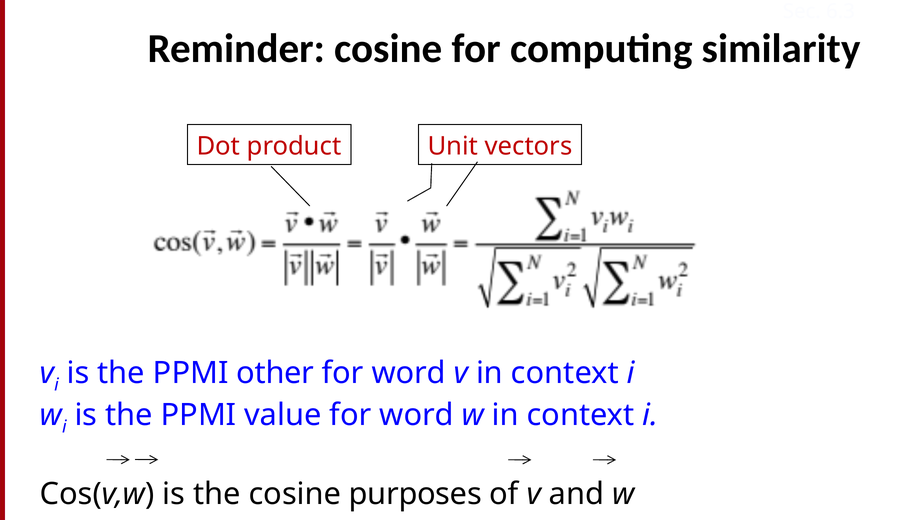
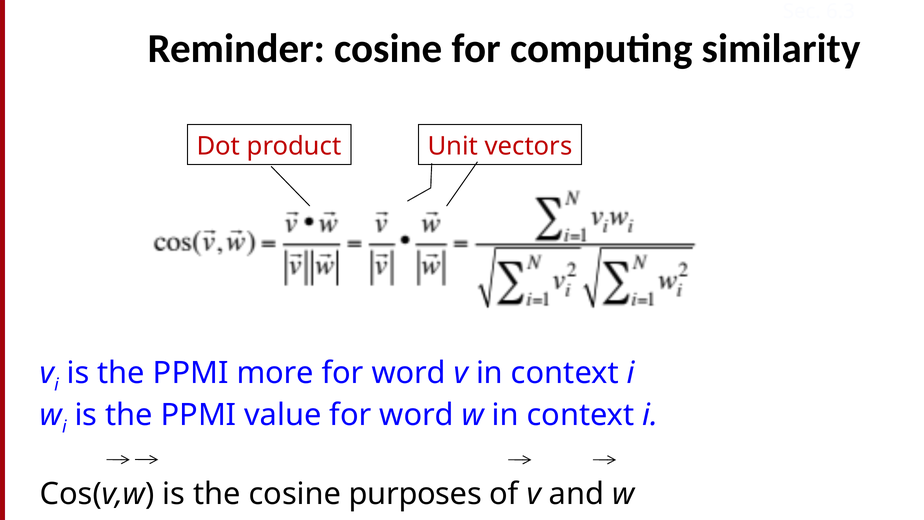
other: other -> more
